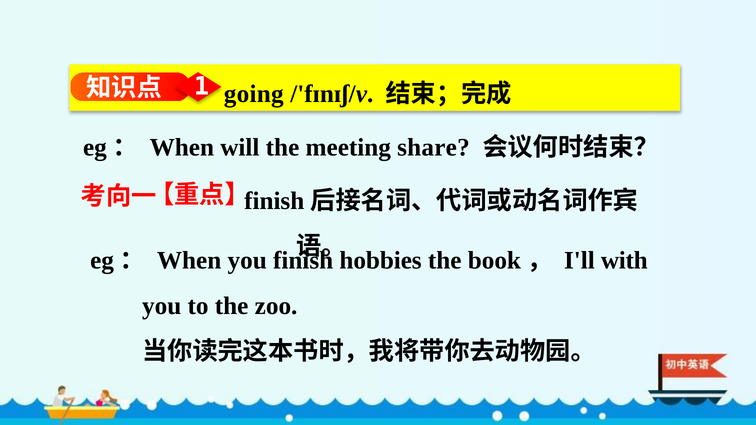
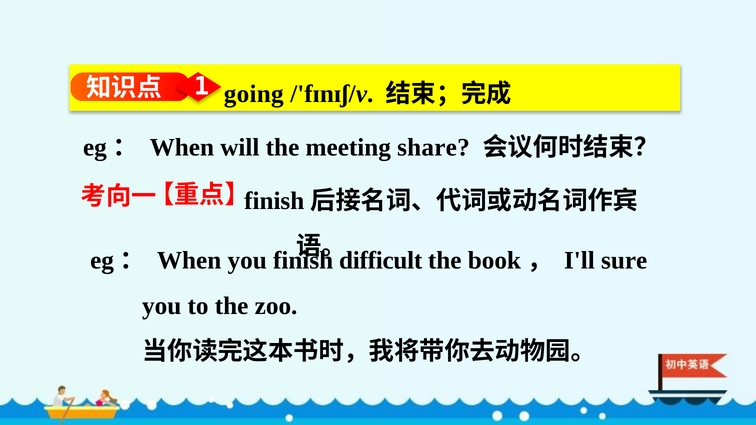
hobbies: hobbies -> difficult
with: with -> sure
